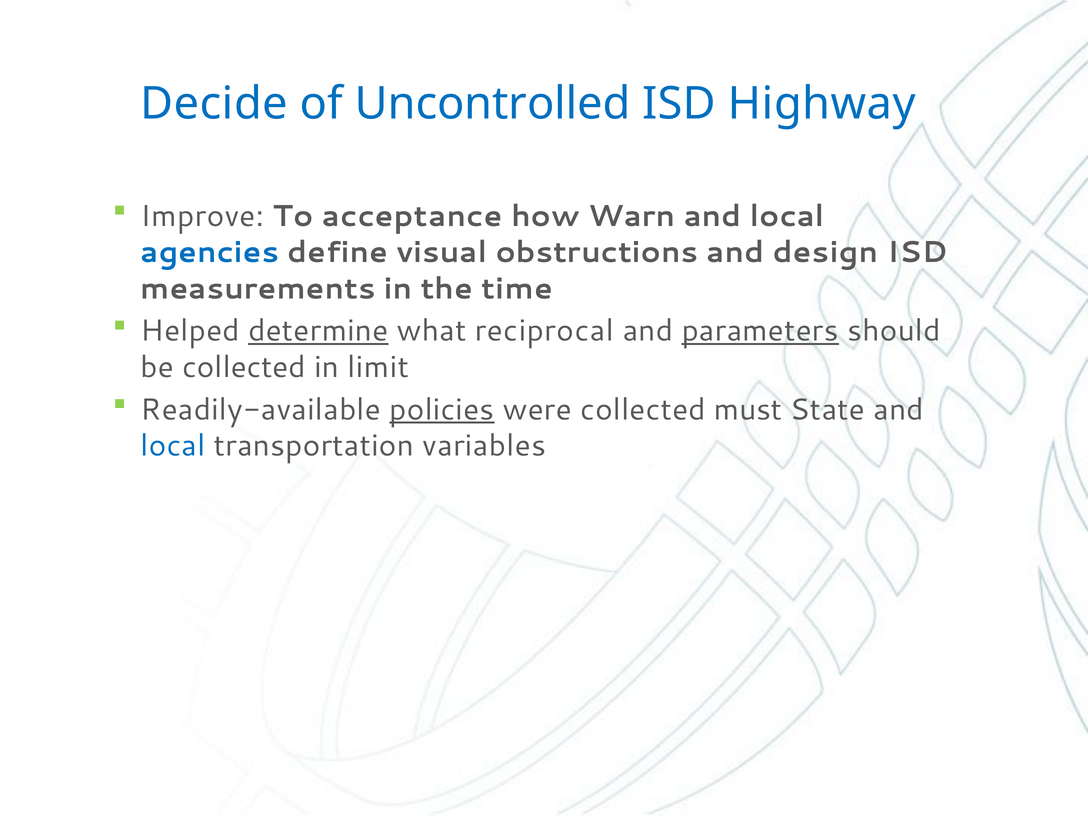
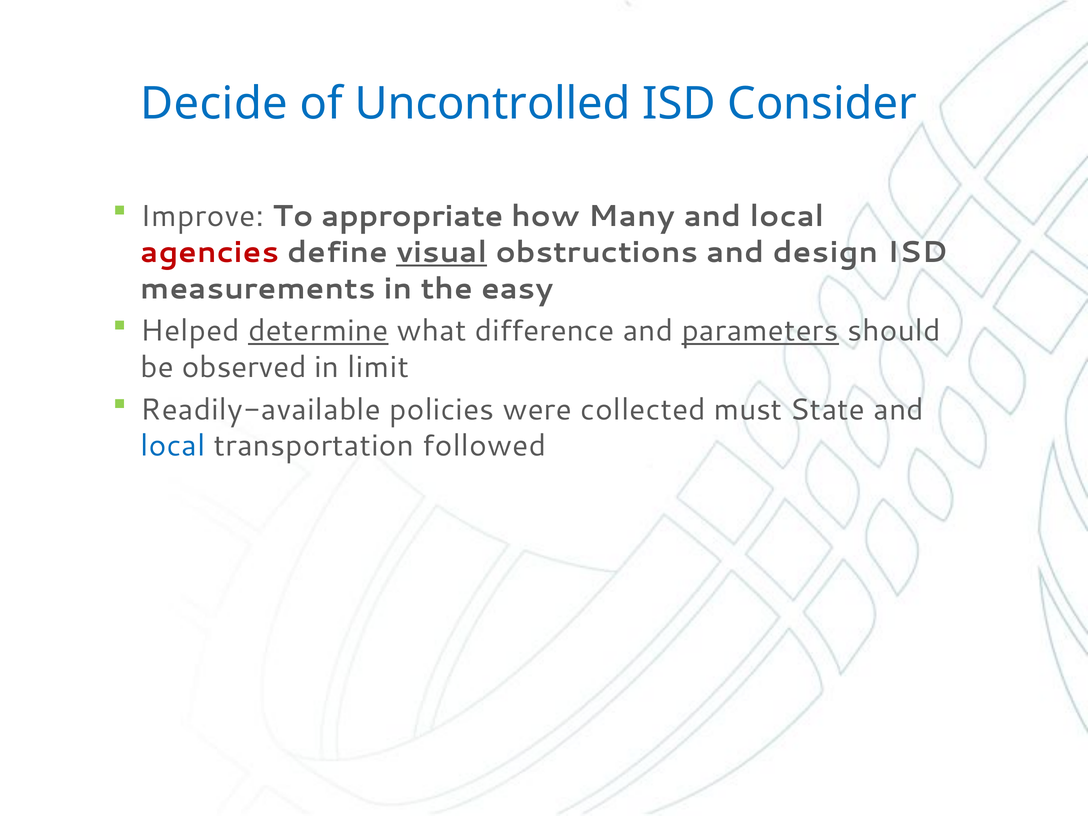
Highway: Highway -> Consider
acceptance: acceptance -> appropriate
Warn: Warn -> Many
agencies colour: blue -> red
visual underline: none -> present
time: time -> easy
reciprocal: reciprocal -> difference
be collected: collected -> observed
policies underline: present -> none
variables: variables -> followed
